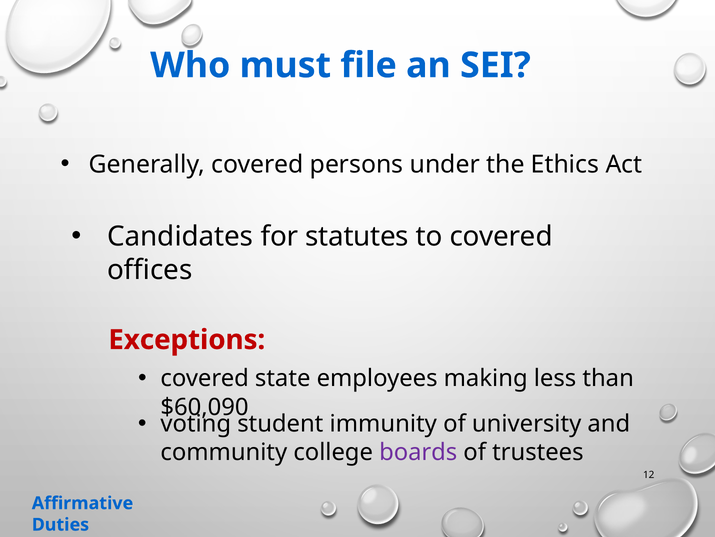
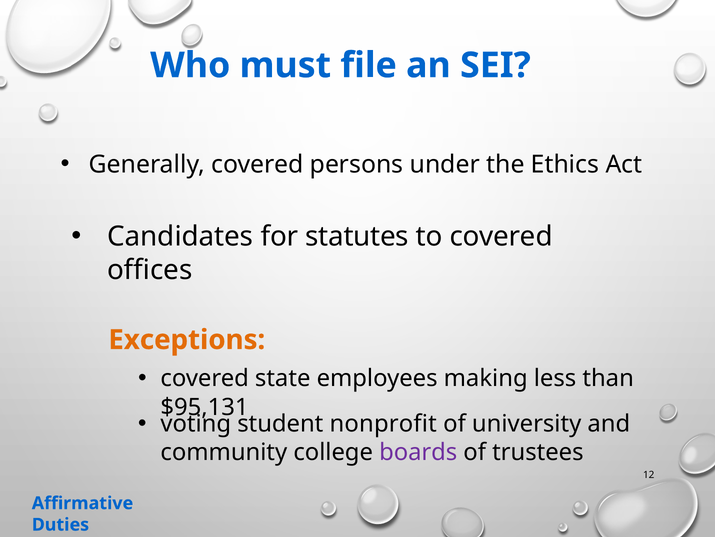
Exceptions colour: red -> orange
$60,090: $60,090 -> $95,131
immunity: immunity -> nonprofit
